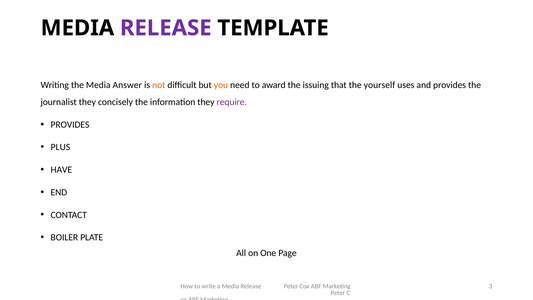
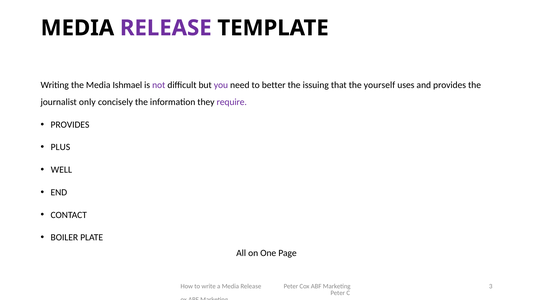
Answer: Answer -> Ishmael
not colour: orange -> purple
you colour: orange -> purple
award: award -> better
journalist they: they -> only
HAVE: HAVE -> WELL
